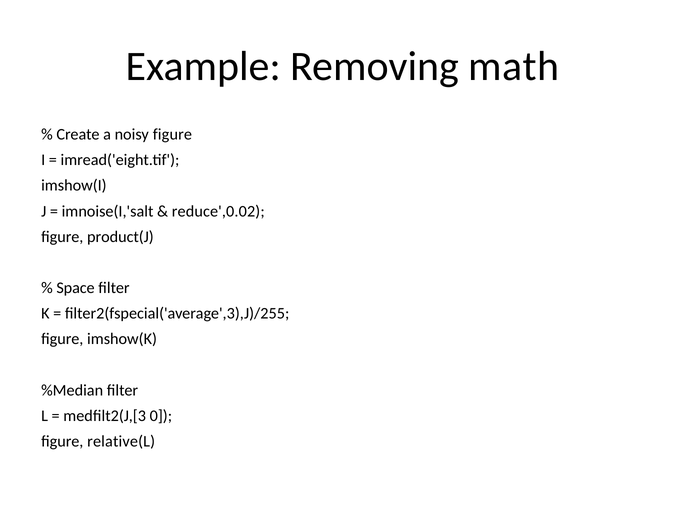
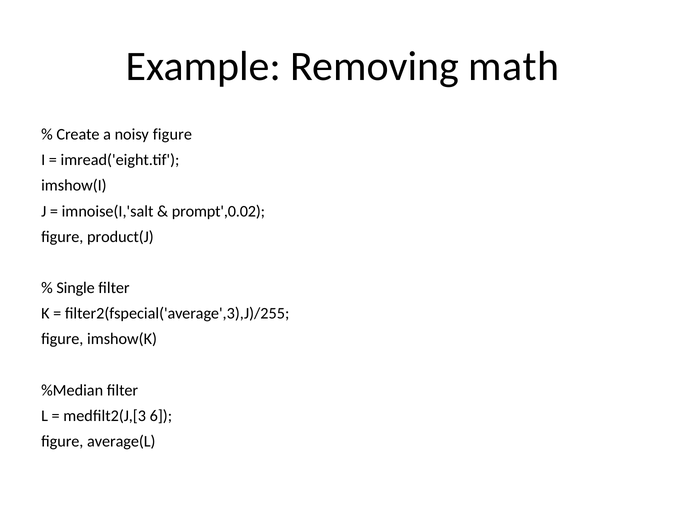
reduce',0.02: reduce',0.02 -> prompt',0.02
Space: Space -> Single
0: 0 -> 6
relative(L: relative(L -> average(L
